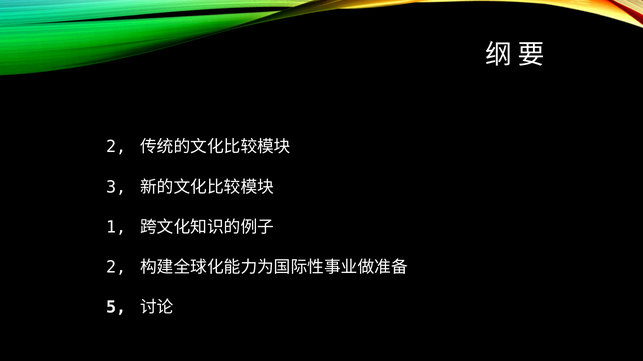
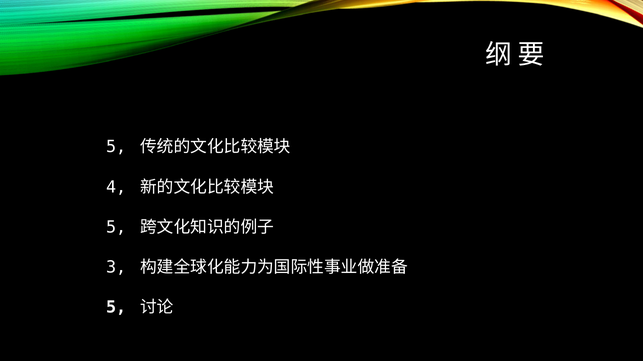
2 at (116, 147): 2 -> 5
3: 3 -> 4
1 at (116, 228): 1 -> 5
2 at (116, 268): 2 -> 3
